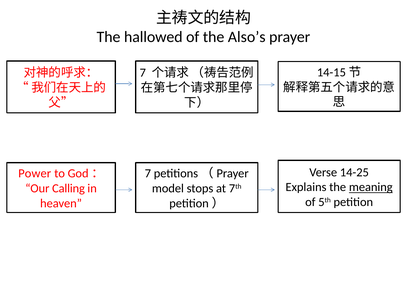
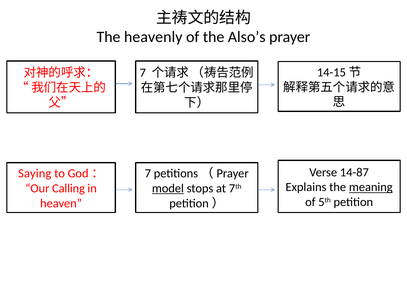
hallowed: hallowed -> heavenly
14-25: 14-25 -> 14-87
Power: Power -> Saying
model underline: none -> present
